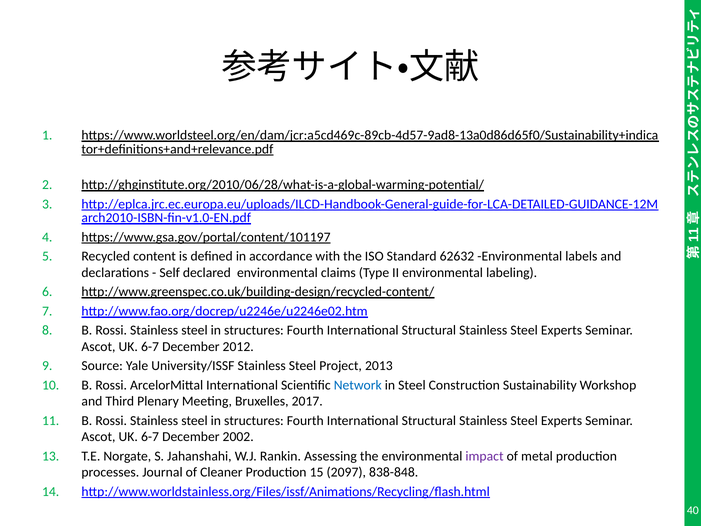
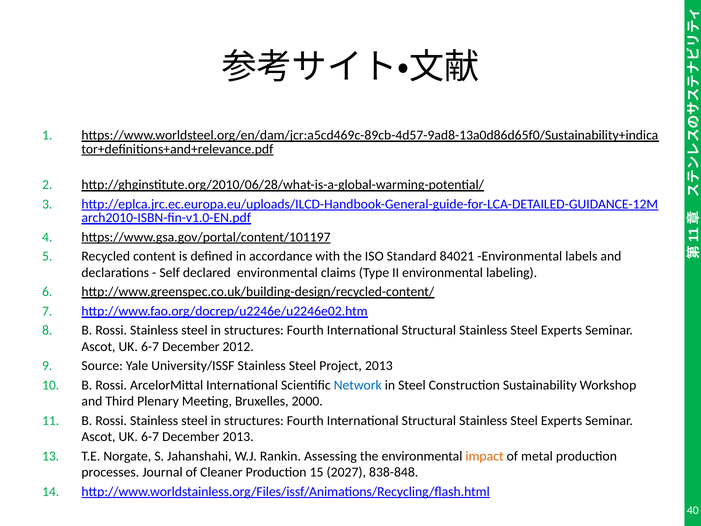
62632: 62632 -> 84021
2017: 2017 -> 2000
December 2002: 2002 -> 2013
impact colour: purple -> orange
2097: 2097 -> 2027
